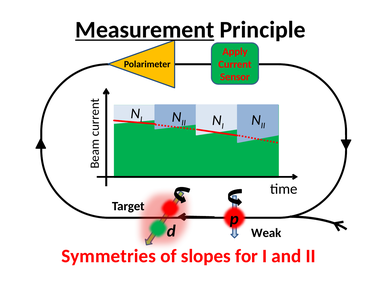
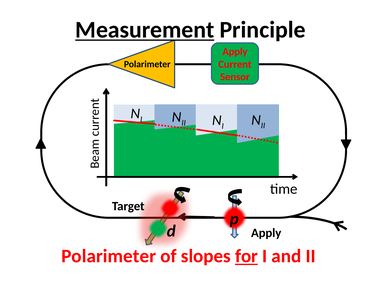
Weak at (266, 233): Weak -> Apply
Symmetries at (109, 256): Symmetries -> Polarimeter
for underline: none -> present
